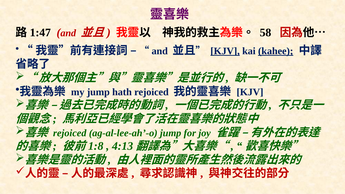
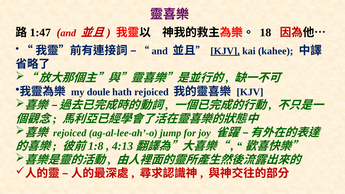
58: 58 -> 18
kahee underline: present -> none
my jump: jump -> doule
